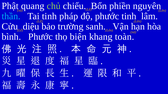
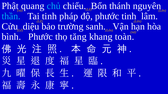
chủ colour: light green -> light blue
phiền: phiền -> thánh
biện: biện -> tăng
